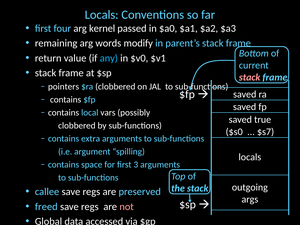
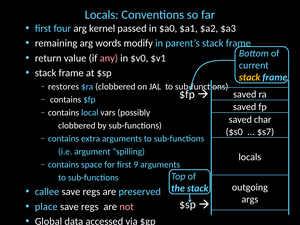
any colour: light blue -> pink
stack at (250, 77) colour: pink -> yellow
pointers: pointers -> restores
true: true -> char
3: 3 -> 9
freed: freed -> place
